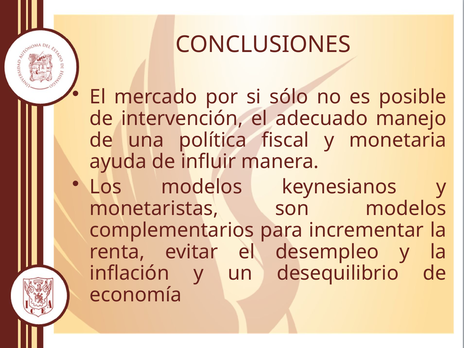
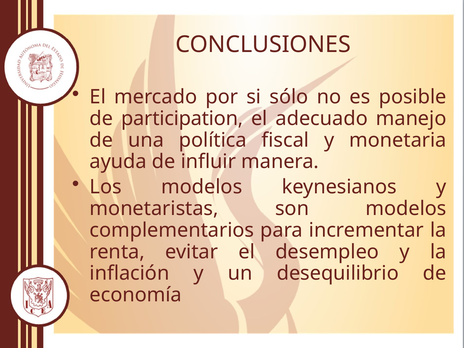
intervención: intervención -> participation
